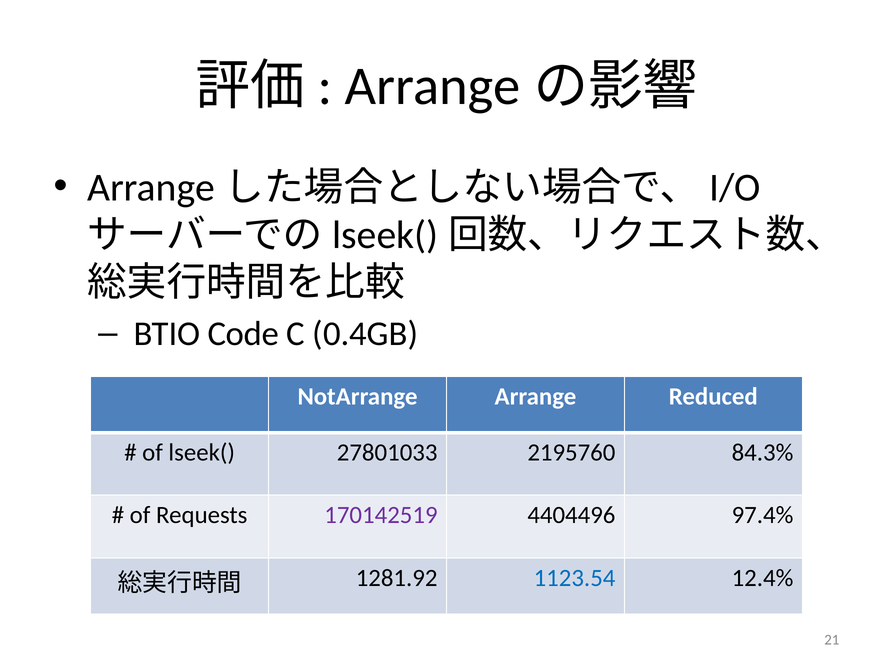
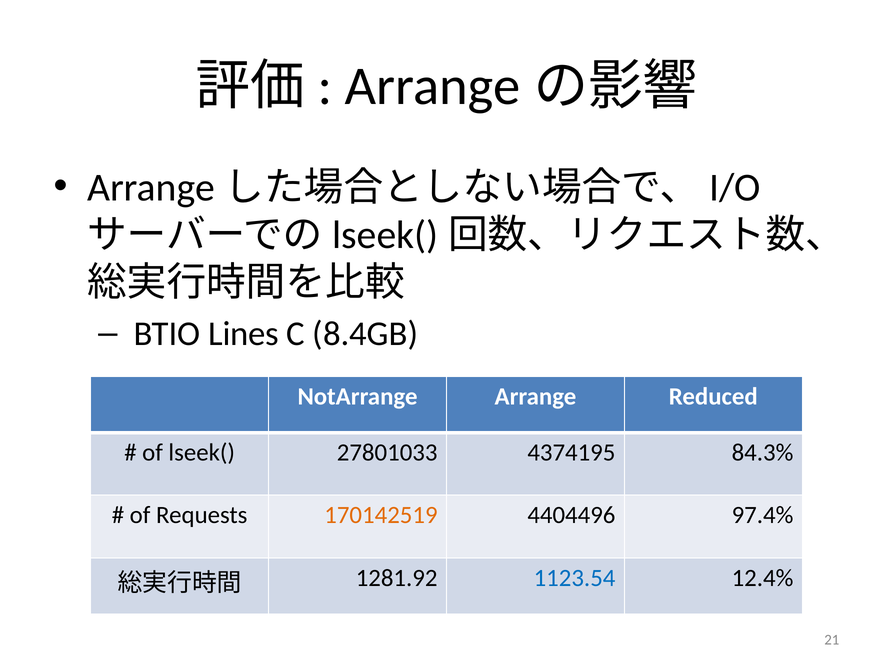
Code: Code -> Lines
0.4GB: 0.4GB -> 8.4GB
2195760: 2195760 -> 4374195
170142519 colour: purple -> orange
